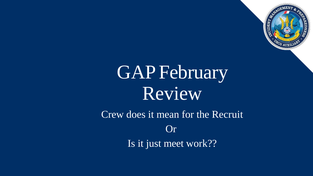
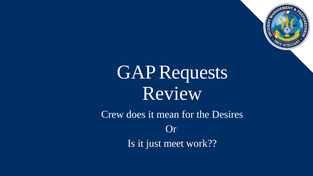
February: February -> Requests
Recruit: Recruit -> Desires
